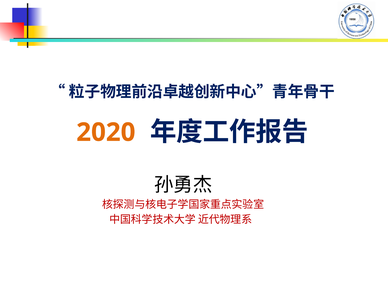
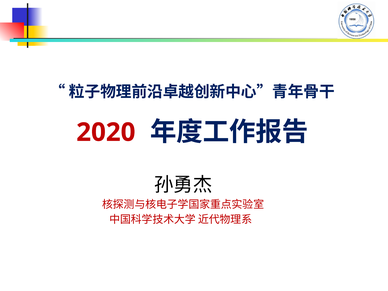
2020 colour: orange -> red
